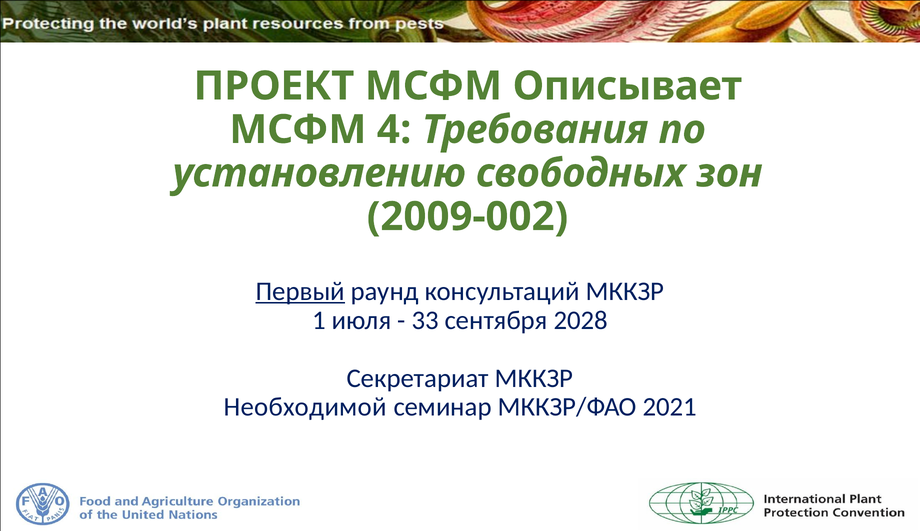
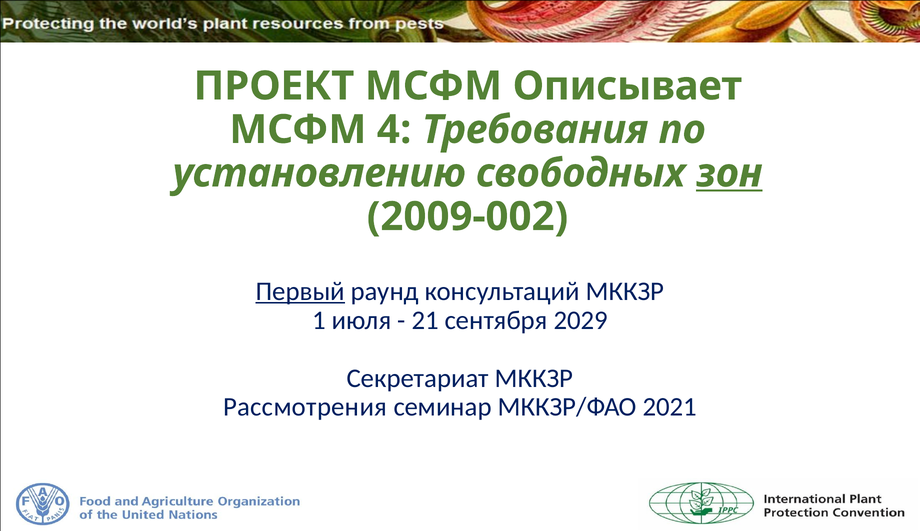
зон underline: none -> present
33: 33 -> 21
2028: 2028 -> 2029
Необходимой: Необходимой -> Рассмотрения
